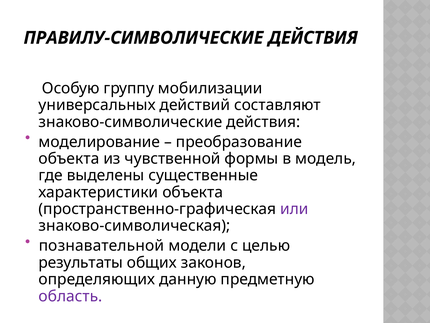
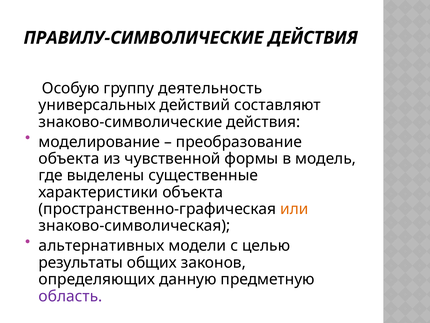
мобилизации: мобилизации -> деятельность
или colour: purple -> orange
познавательной: познавательной -> альтернативных
